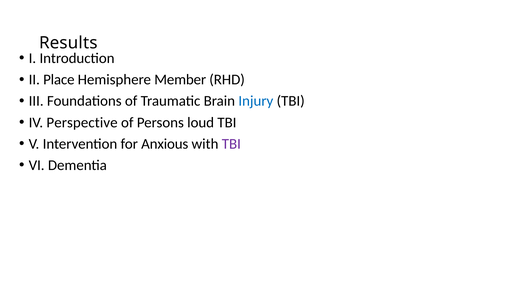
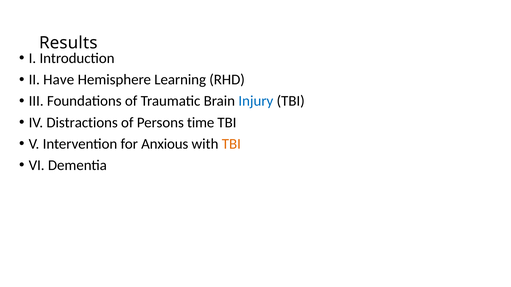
Place: Place -> Have
Member: Member -> Learning
Perspective: Perspective -> Distractions
loud: loud -> time
TBI at (231, 144) colour: purple -> orange
